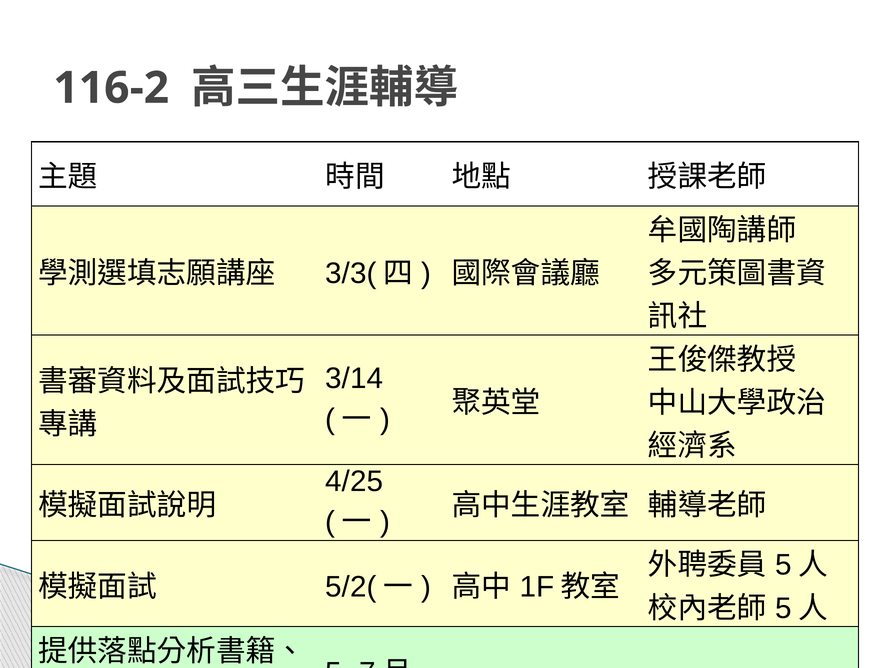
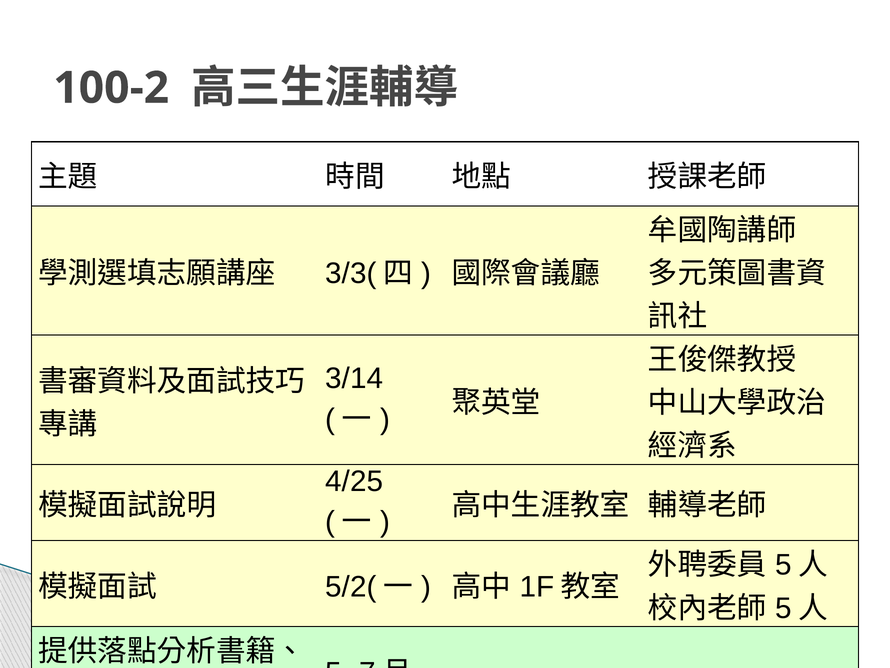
116-2: 116-2 -> 100-2
